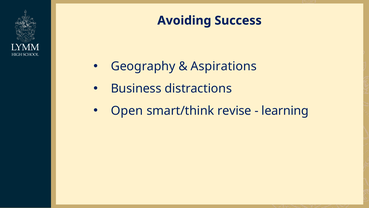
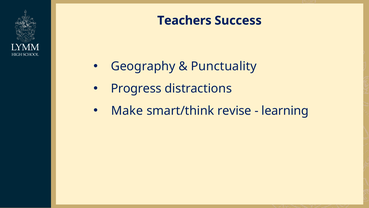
Avoiding: Avoiding -> Teachers
Aspirations: Aspirations -> Punctuality
Business: Business -> Progress
Open: Open -> Make
